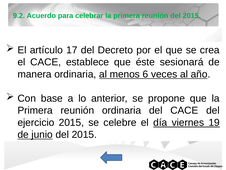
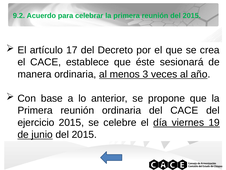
6: 6 -> 3
